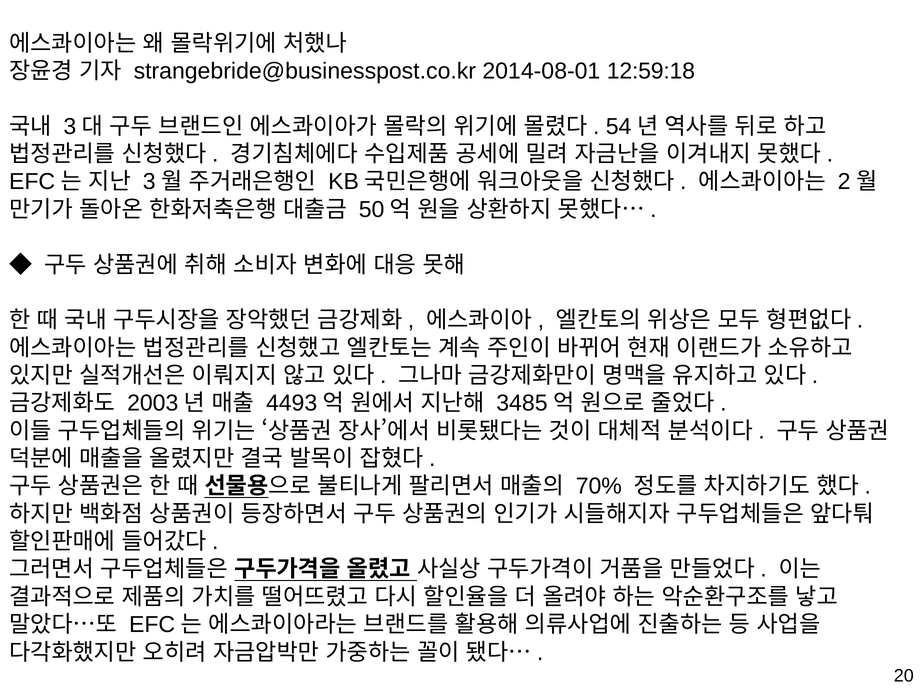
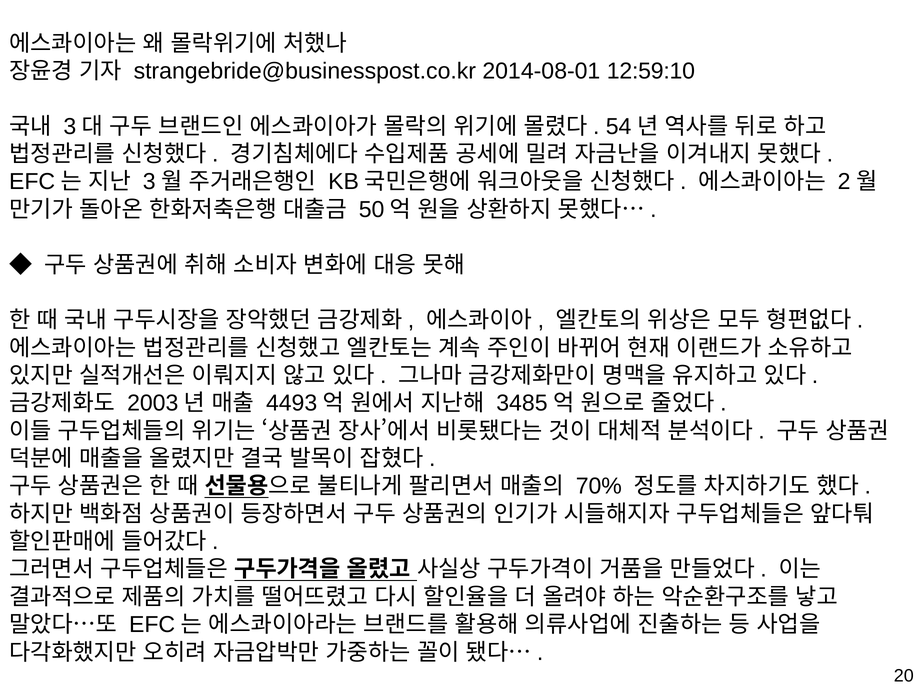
12:59:18: 12:59:18 -> 12:59:10
